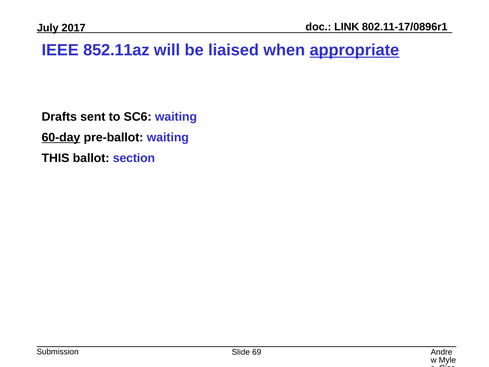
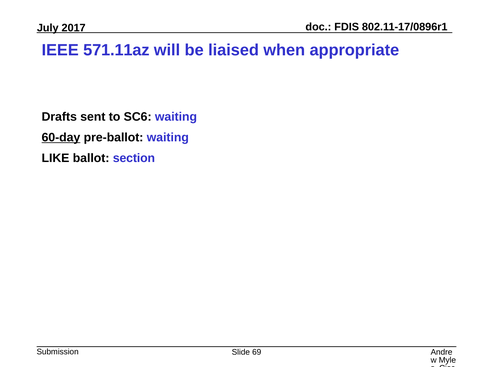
LINK: LINK -> FDIS
852.11az: 852.11az -> 571.11az
appropriate underline: present -> none
THIS: THIS -> LIKE
